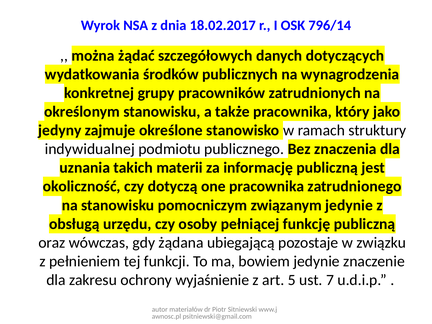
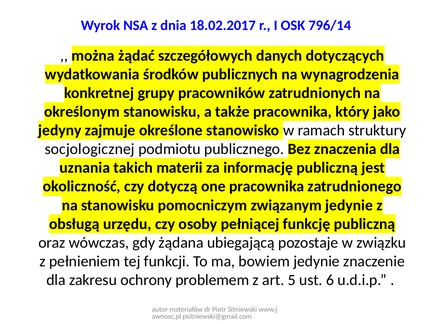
indywidualnej: indywidualnej -> socjologicznej
wyjaśnienie: wyjaśnienie -> problemem
7: 7 -> 6
